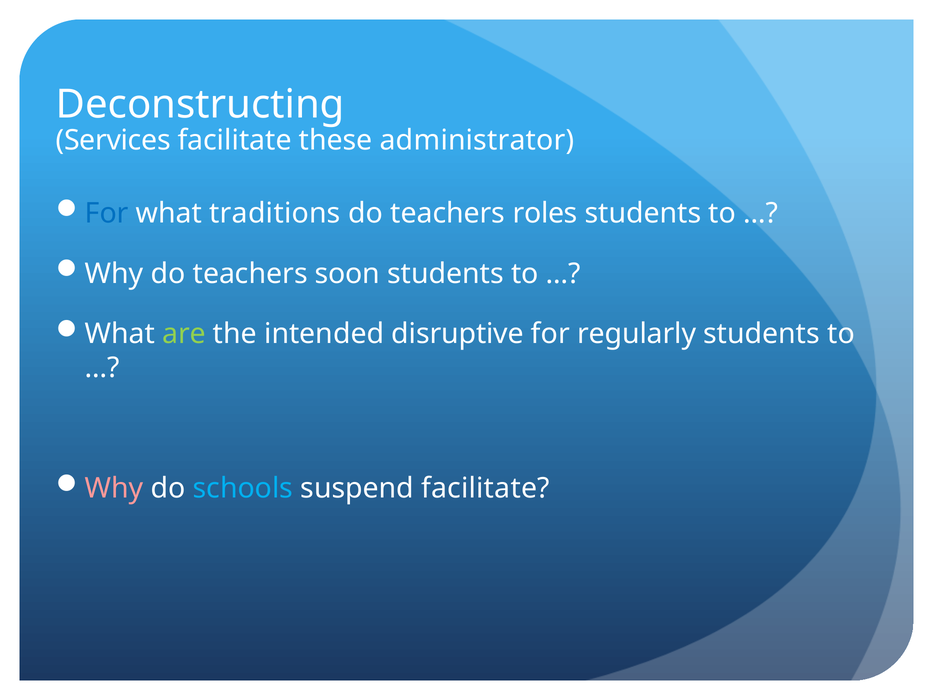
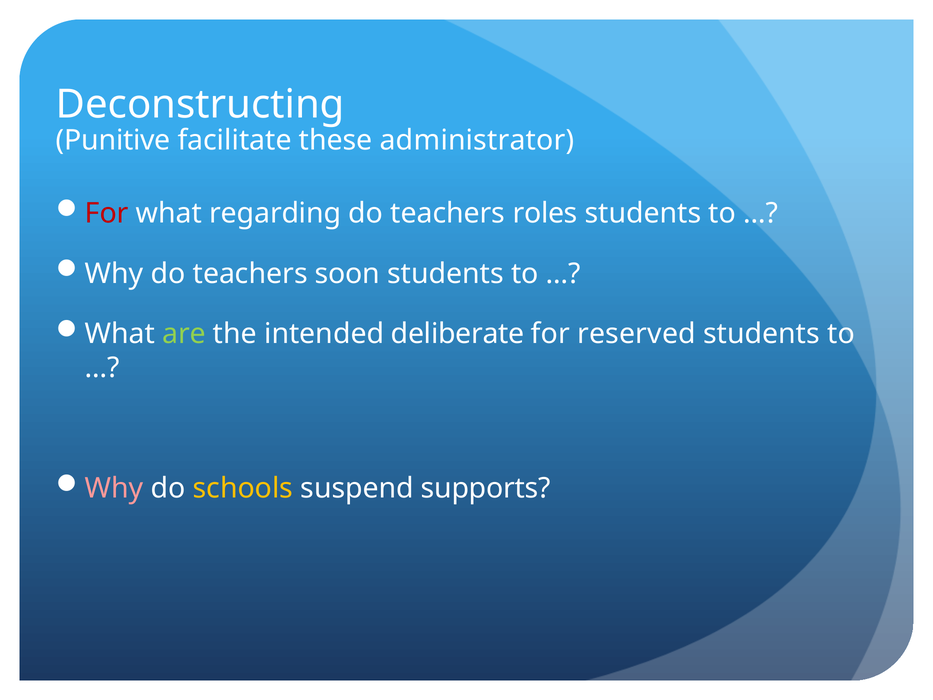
Services: Services -> Punitive
For at (107, 213) colour: blue -> red
traditions: traditions -> regarding
disruptive: disruptive -> deliberate
regularly: regularly -> reserved
schools colour: light blue -> yellow
suspend facilitate: facilitate -> supports
